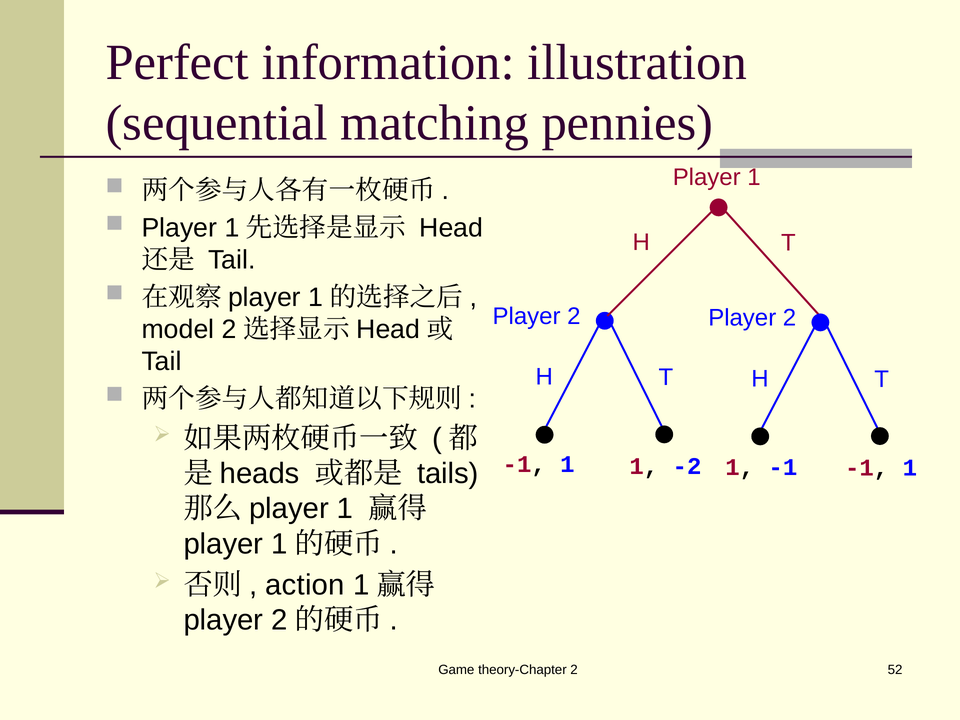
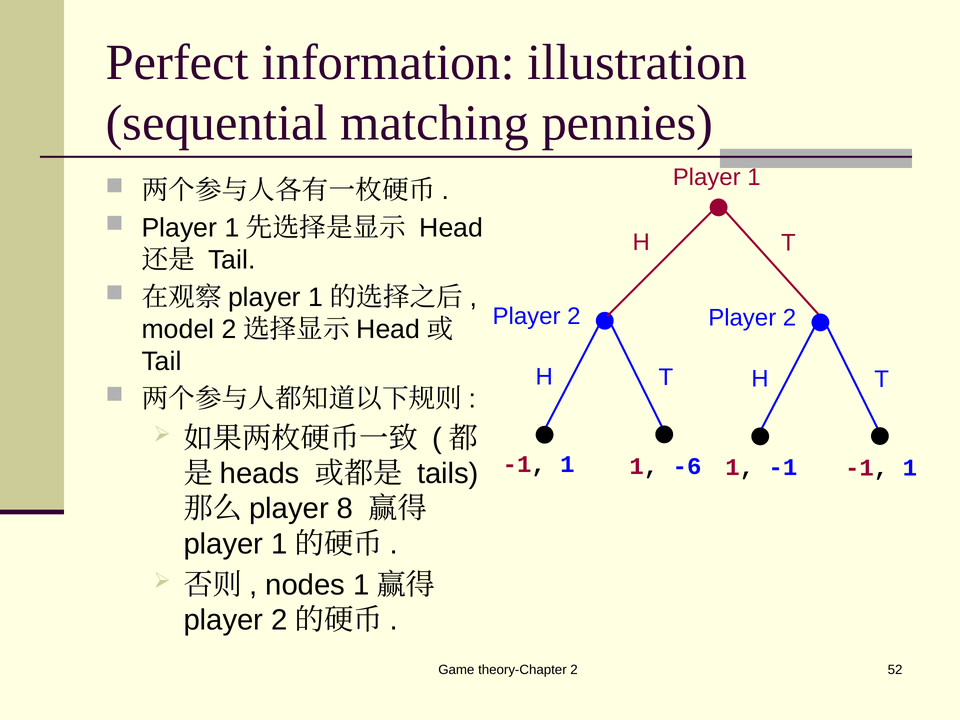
-2: -2 -> -6
1 at (345, 509): 1 -> 8
action: action -> nodes
